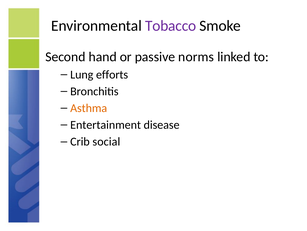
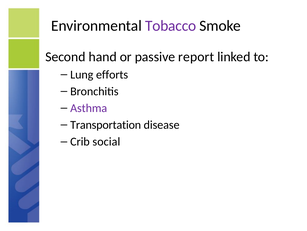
norms: norms -> report
Asthma colour: orange -> purple
Entertainment: Entertainment -> Transportation
